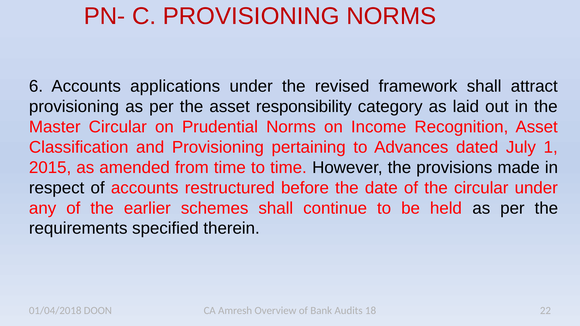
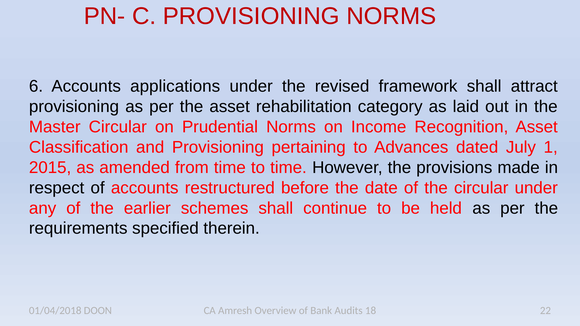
responsibility: responsibility -> rehabilitation
